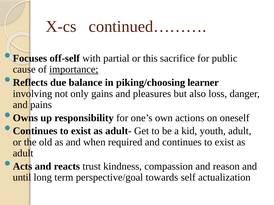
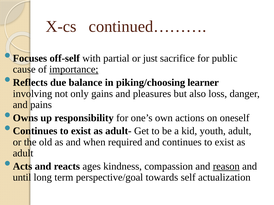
this: this -> just
trust: trust -> ages
reason underline: none -> present
